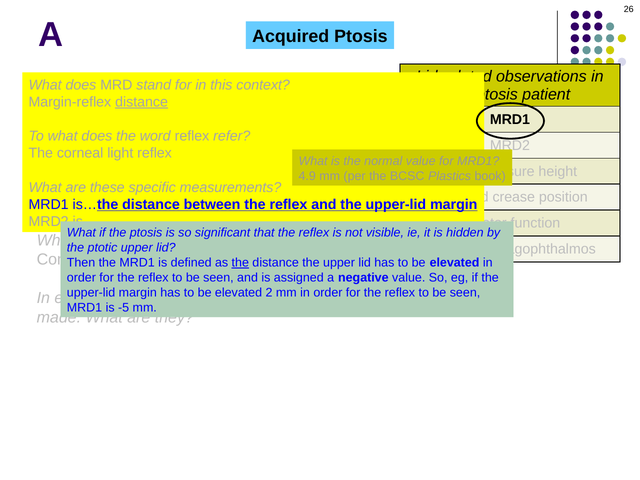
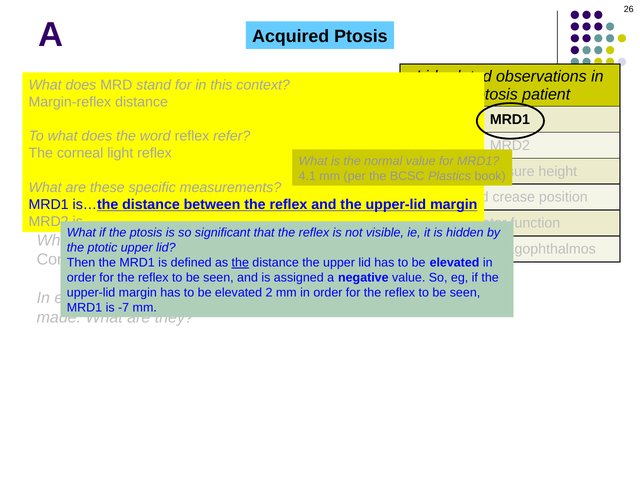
distance at (142, 102) underline: present -> none
4.9: 4.9 -> 4.1
-5: -5 -> -7
